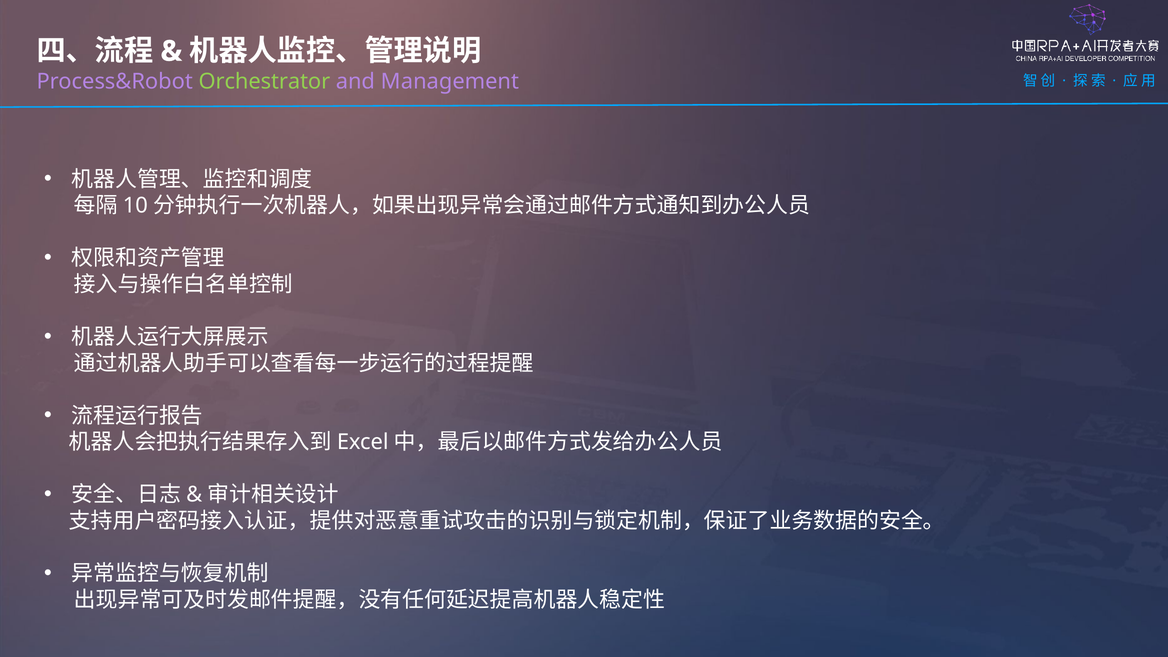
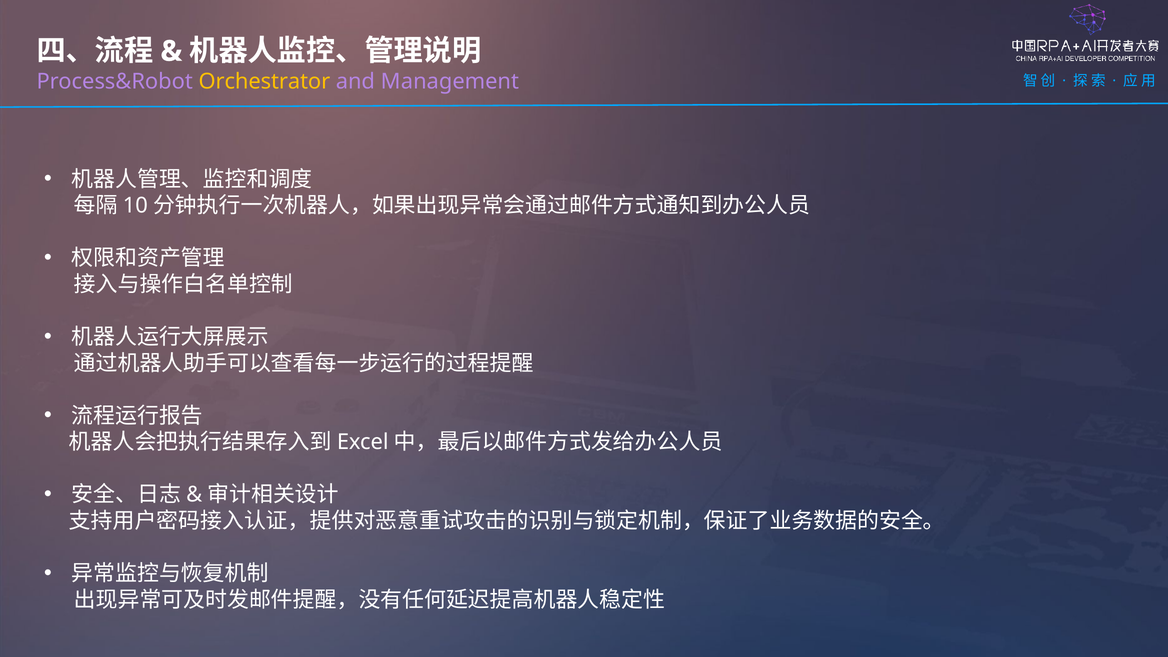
Orchestrator colour: light green -> yellow
